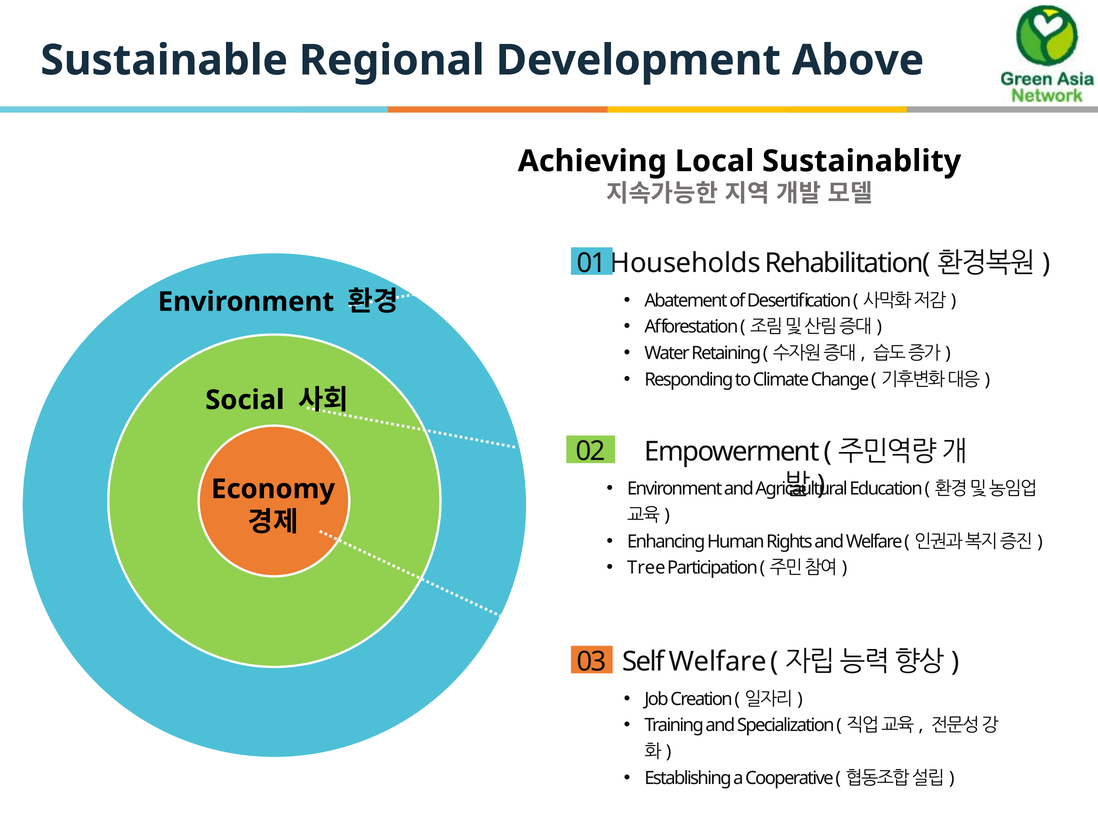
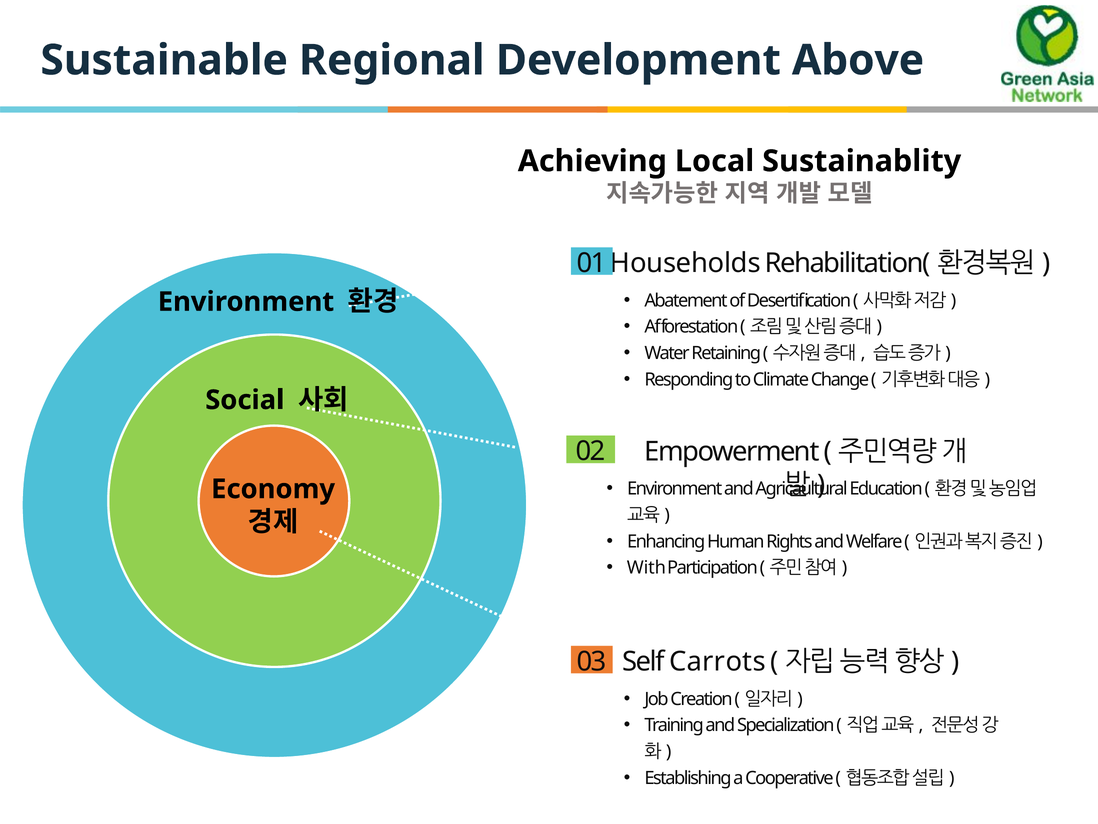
Tree: Tree -> With
Self Welfare: Welfare -> Carrots
